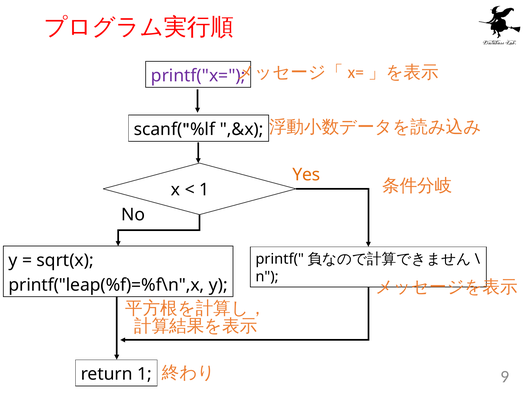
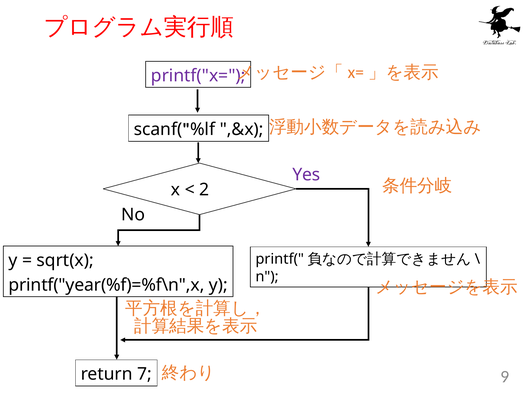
Yes colour: orange -> purple
1 at (204, 190): 1 -> 2
printf("leap(%f)=%f\n",x: printf("leap(%f)=%f\n",x -> printf("year(%f)=%f\n",x
return 1: 1 -> 7
